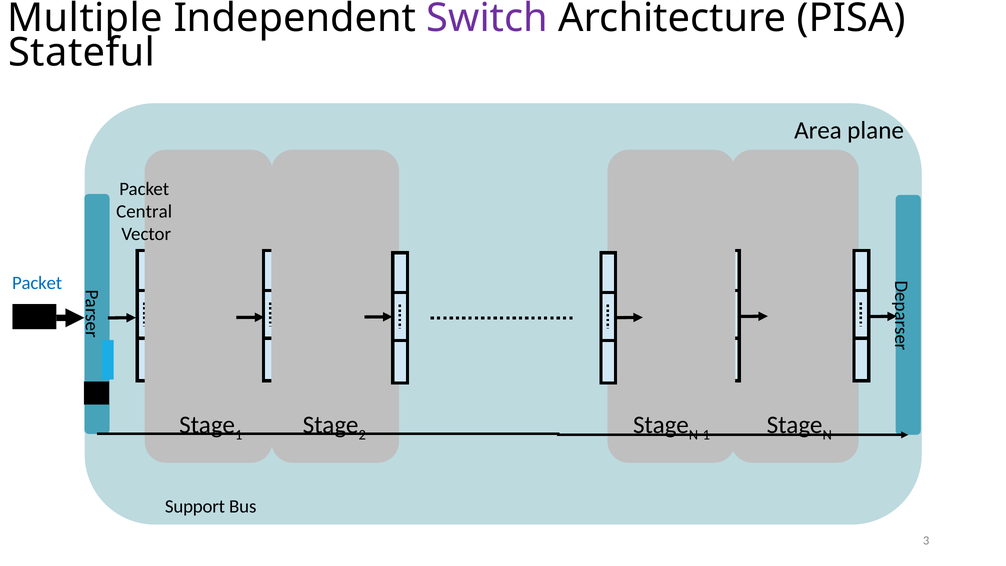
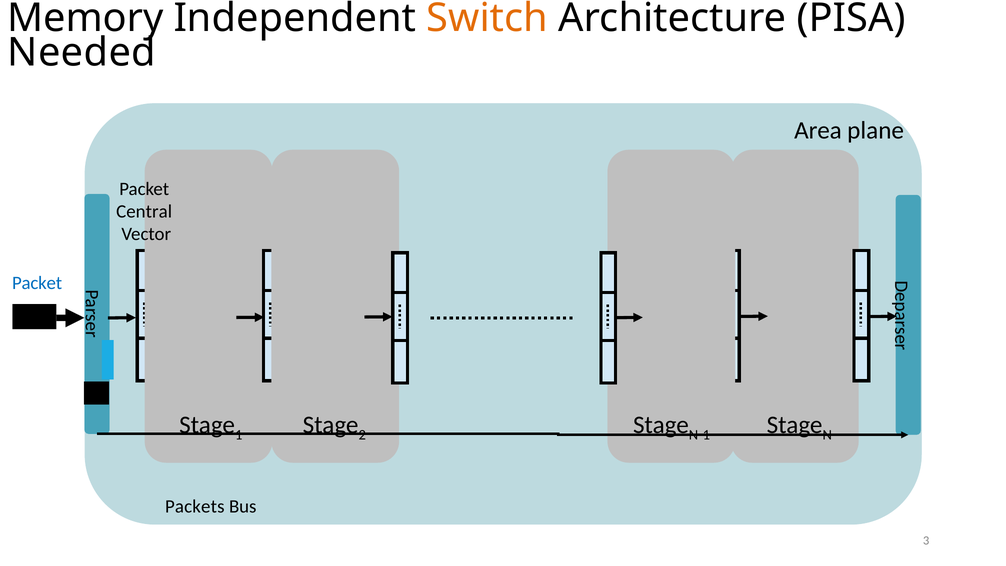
Multiple: Multiple -> Memory
Switch colour: purple -> orange
Stateful: Stateful -> Needed
Support: Support -> Packets
